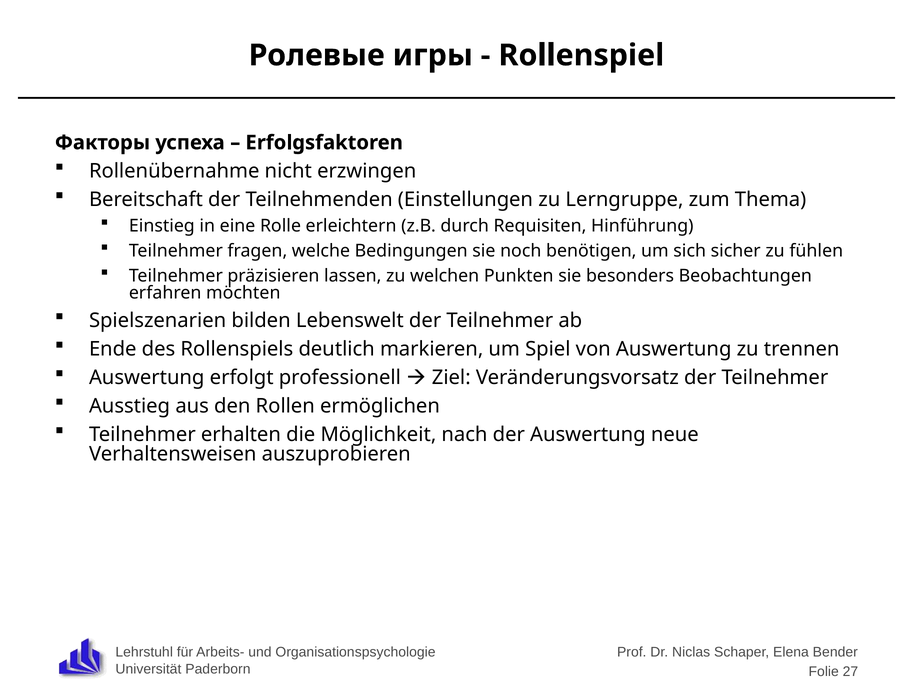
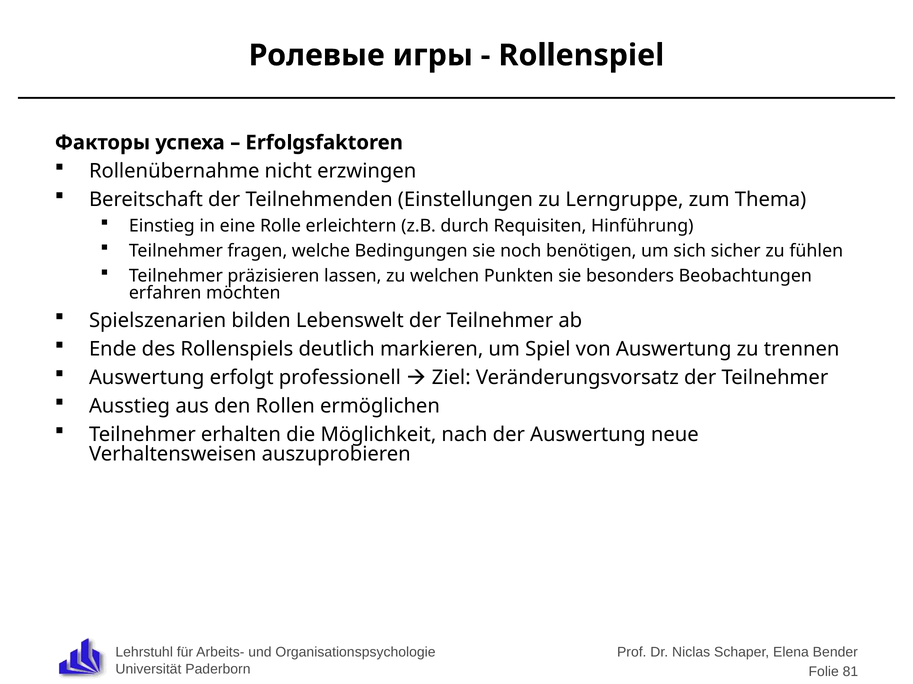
27: 27 -> 81
